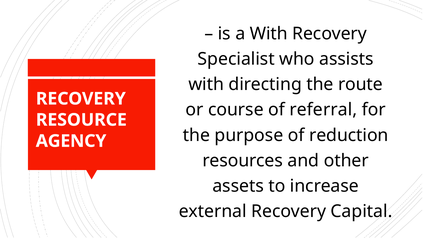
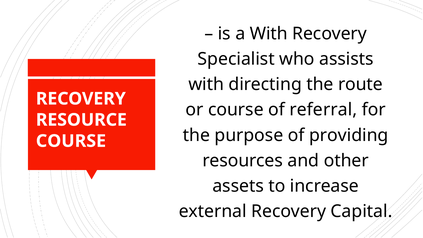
reduction: reduction -> providing
AGENCY at (71, 141): AGENCY -> COURSE
